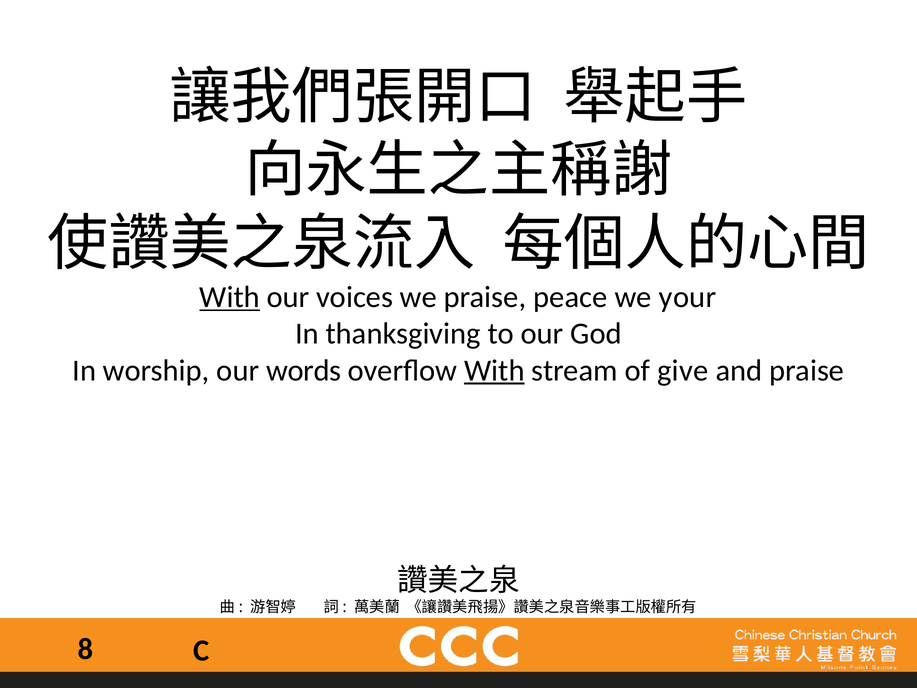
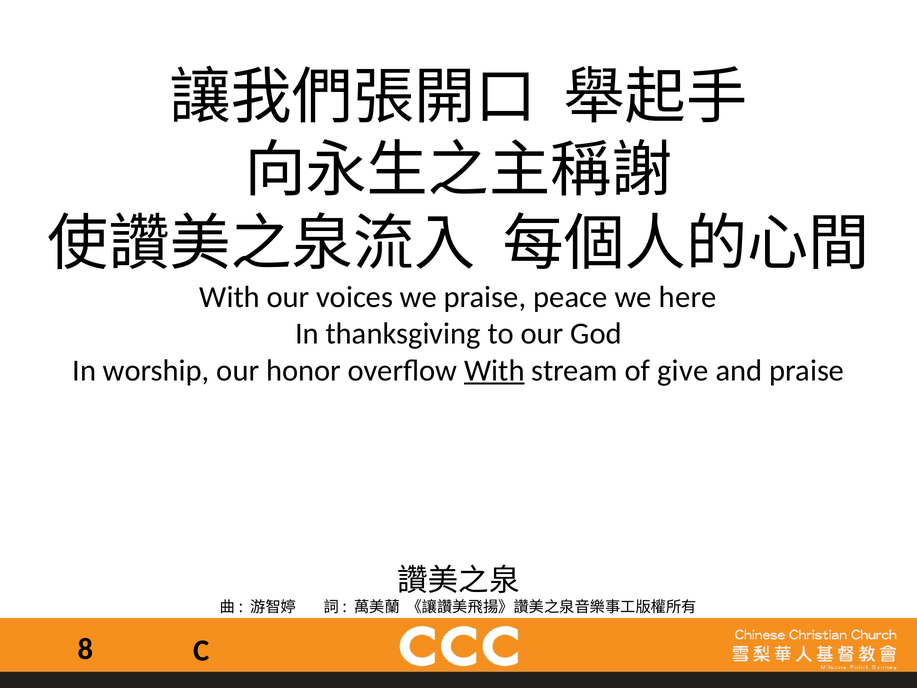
With at (230, 297) underline: present -> none
your: your -> here
words: words -> honor
